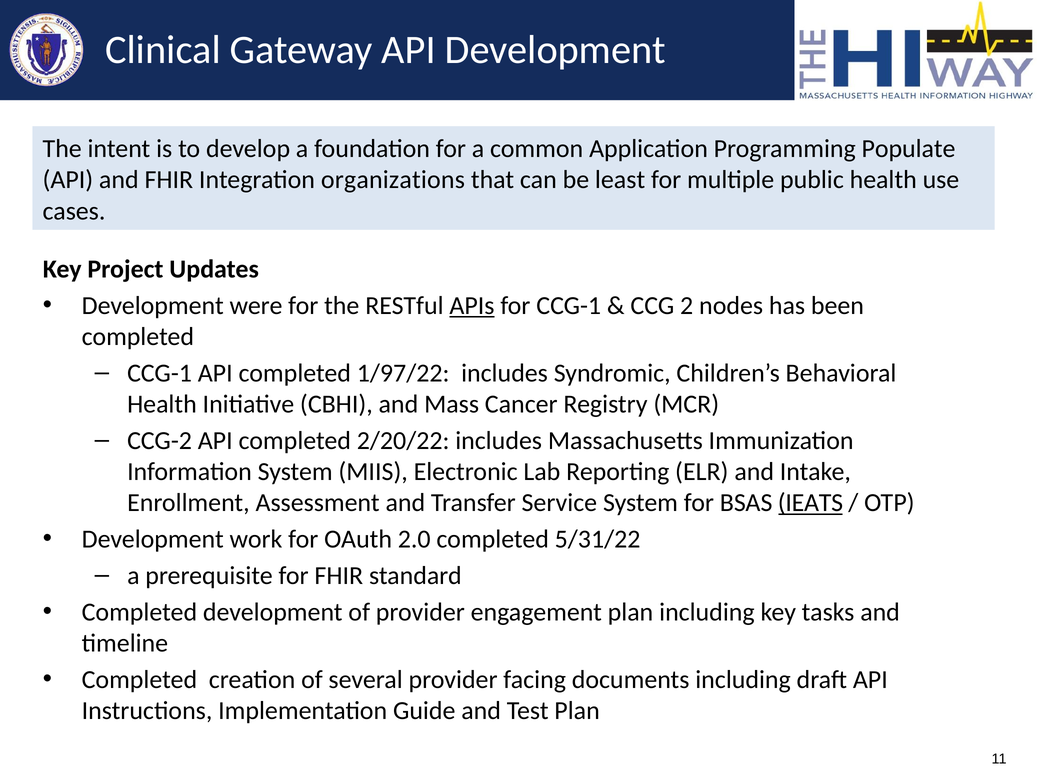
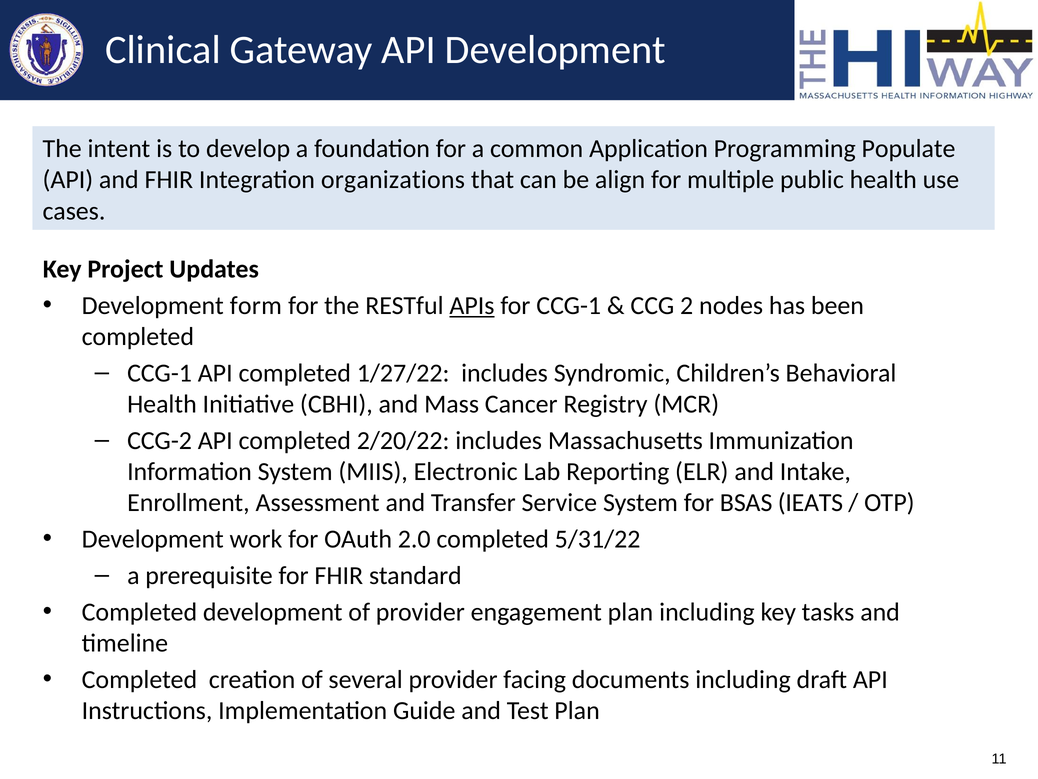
least: least -> align
were: were -> form
1/97/22: 1/97/22 -> 1/27/22
IEATS underline: present -> none
